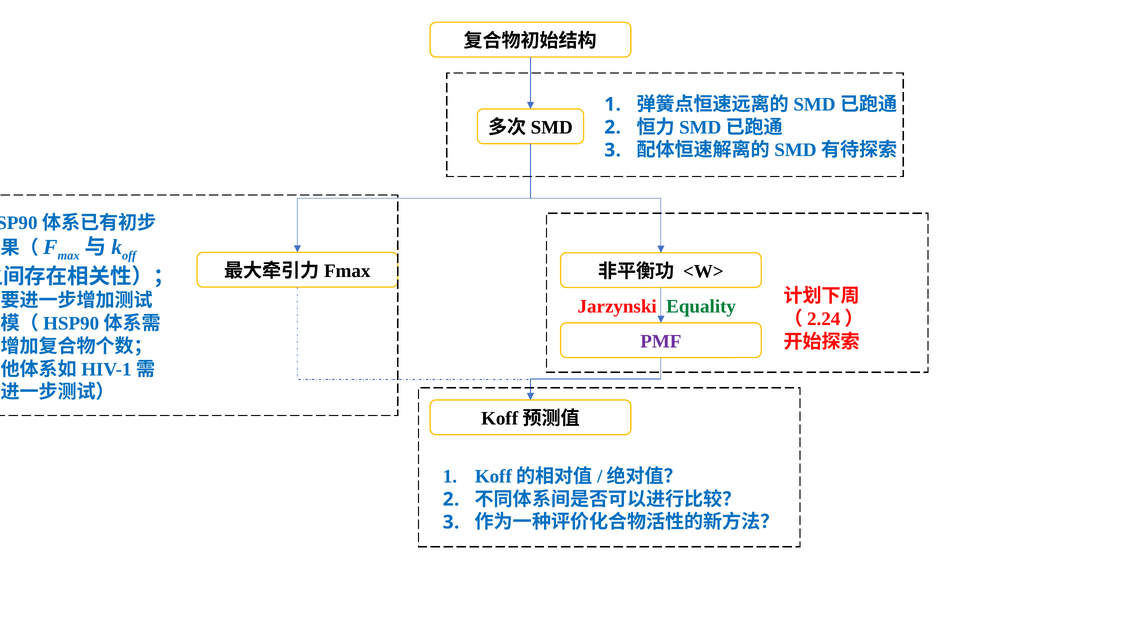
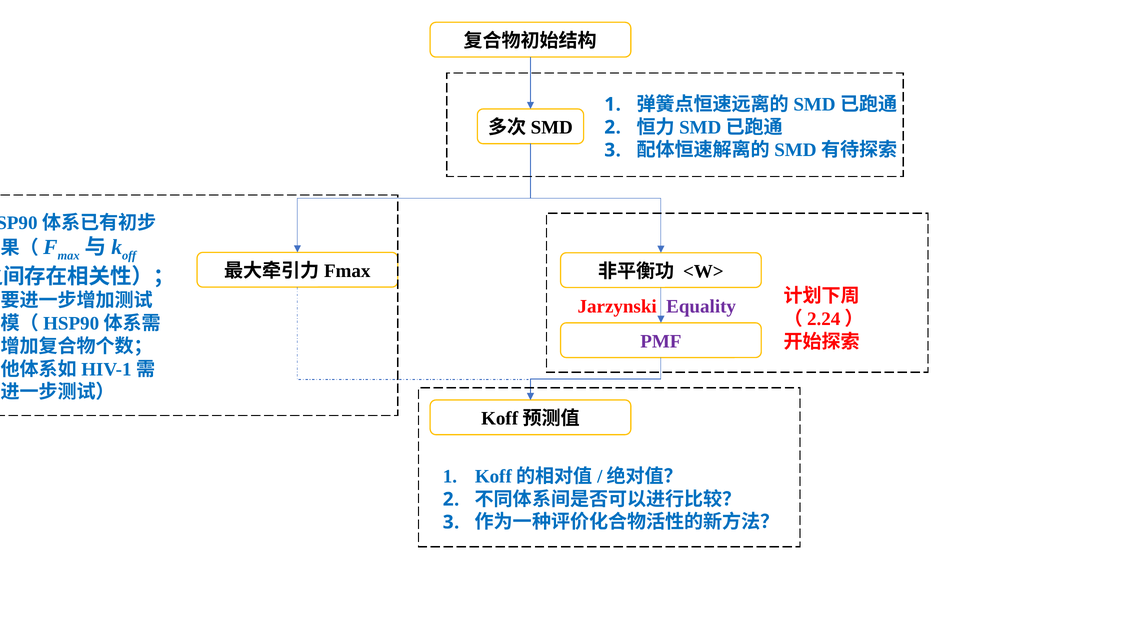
Equality colour: green -> purple
